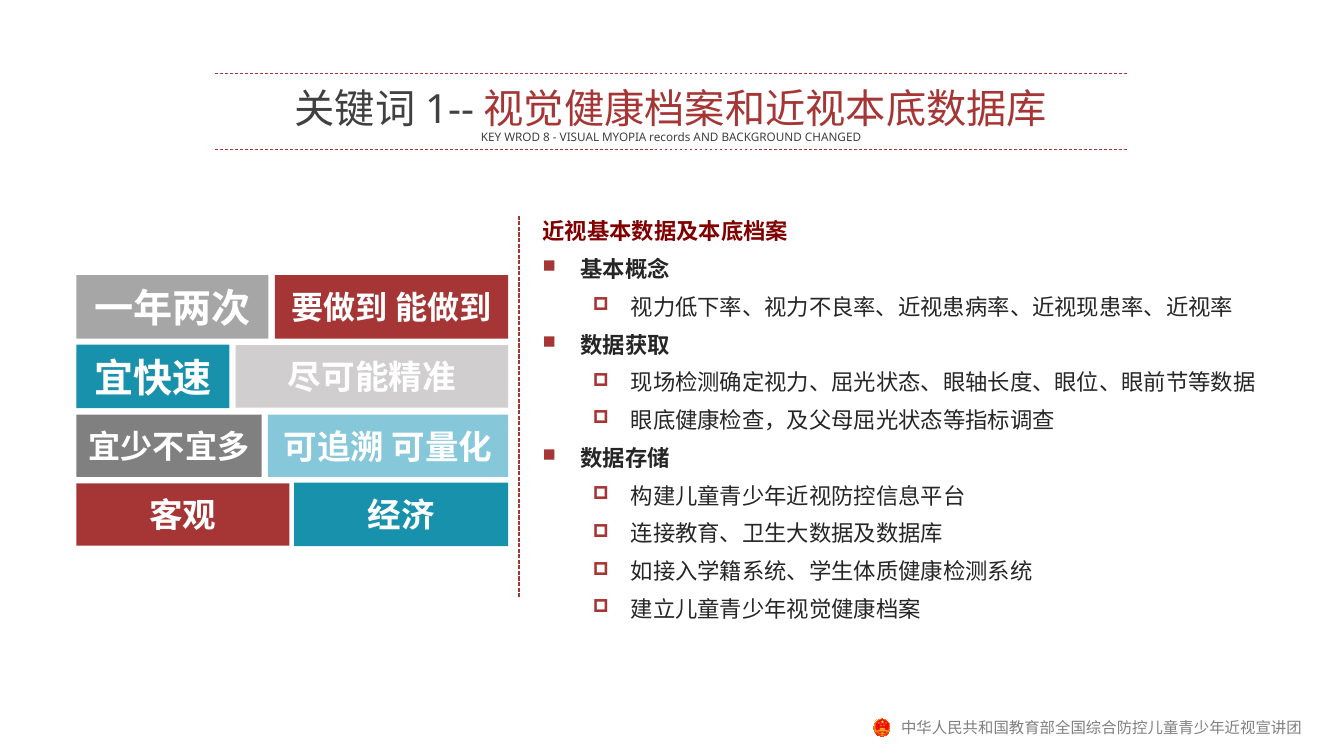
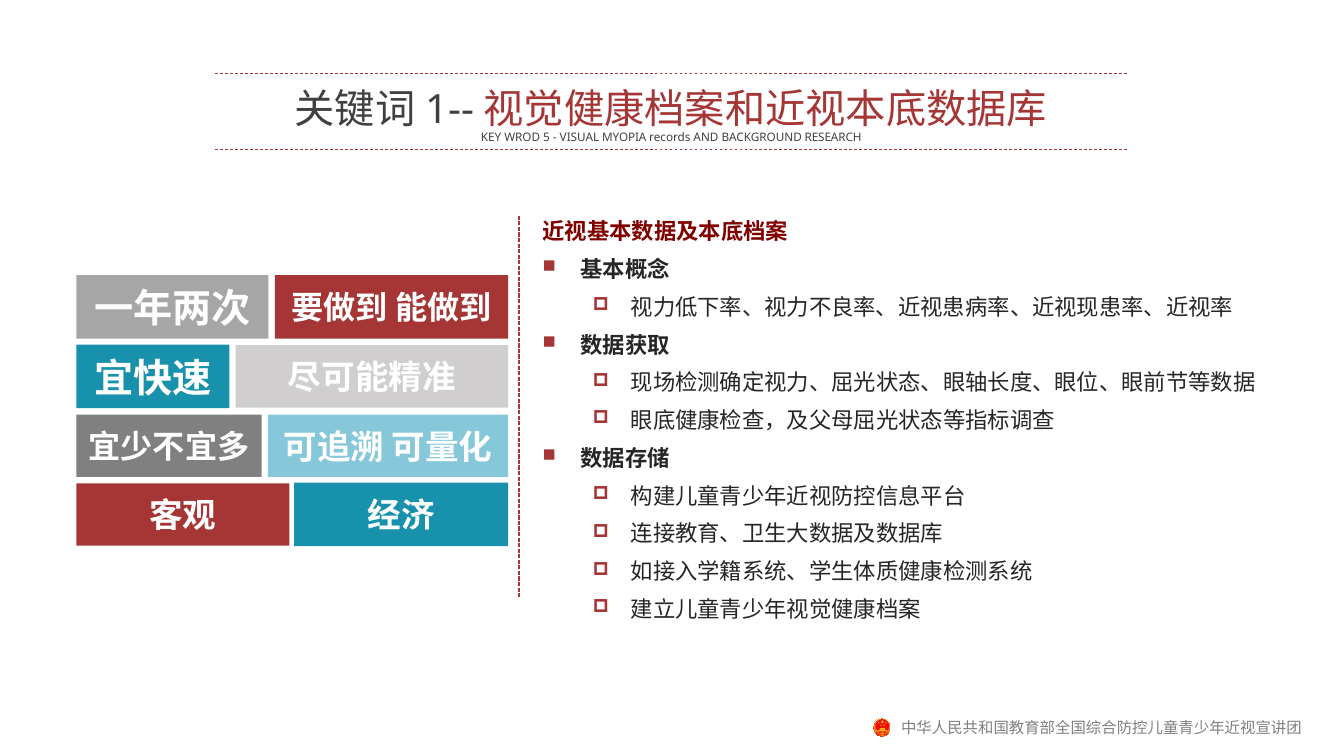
8: 8 -> 5
CHANGED: CHANGED -> RESEARCH
